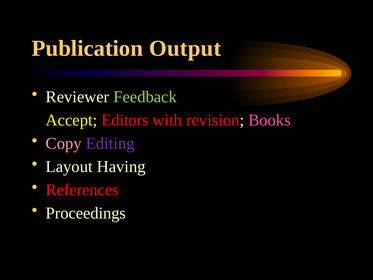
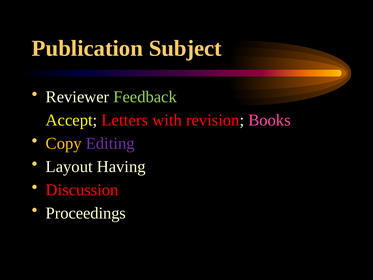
Output: Output -> Subject
Editors: Editors -> Letters
Copy colour: pink -> yellow
References: References -> Discussion
